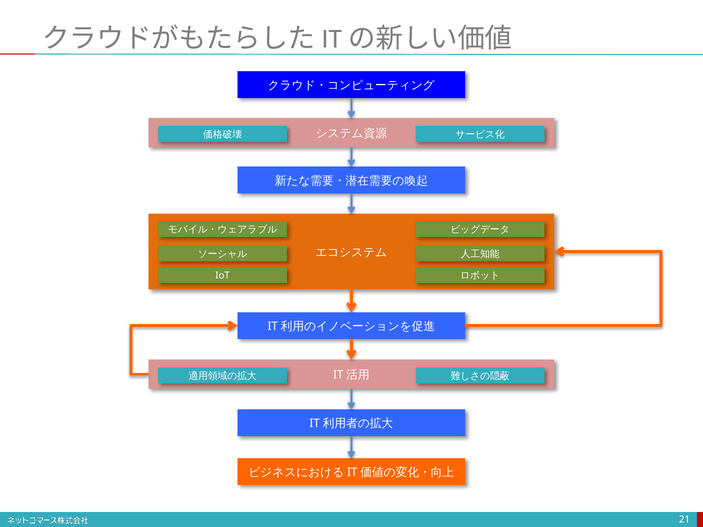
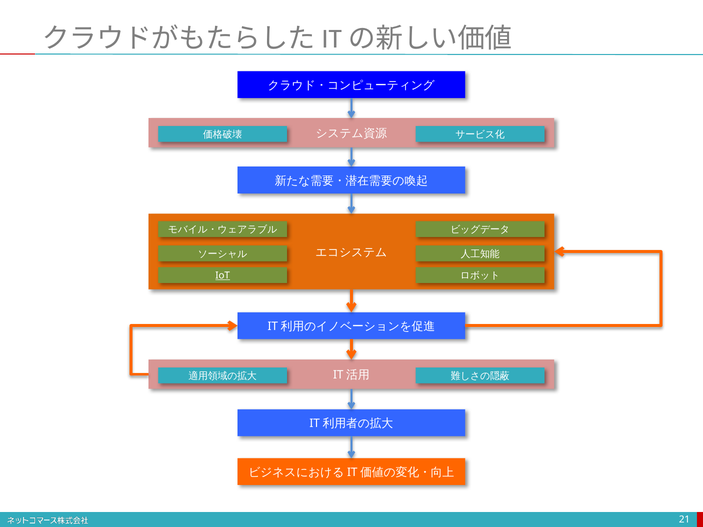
IoT underline: none -> present
